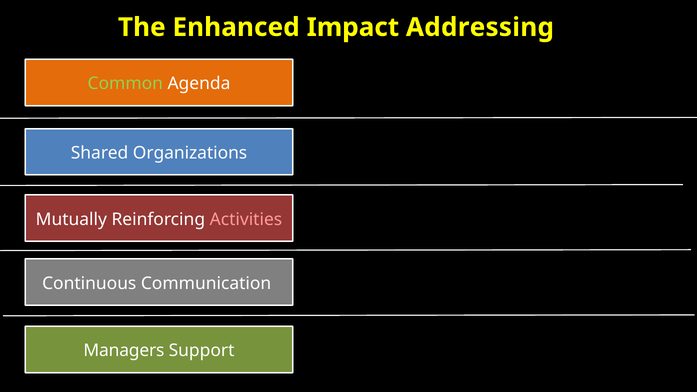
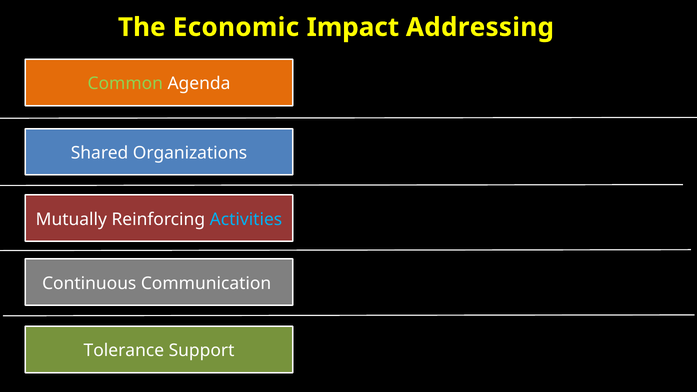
Enhanced: Enhanced -> Economic
Activities colour: pink -> light blue
Managers: Managers -> Tolerance
